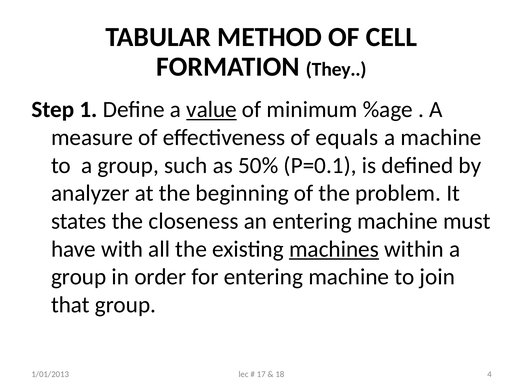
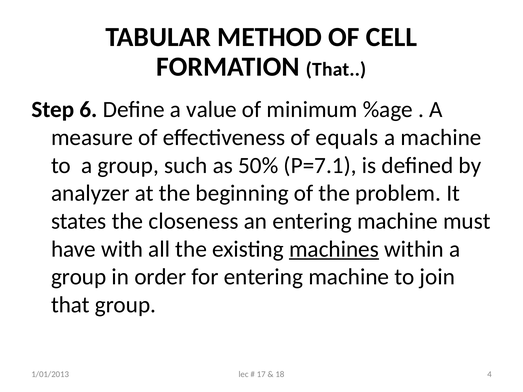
FORMATION They: They -> That
1: 1 -> 6
value underline: present -> none
P=0.1: P=0.1 -> P=7.1
